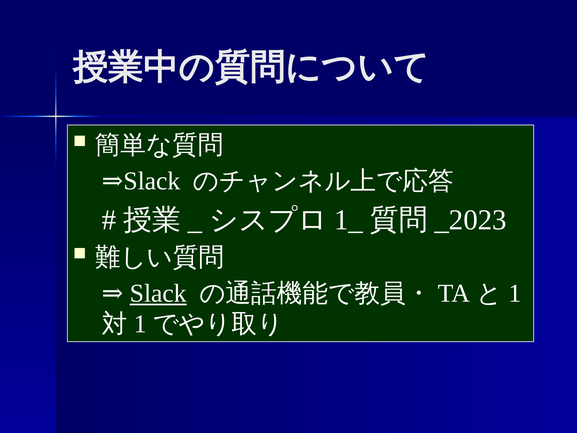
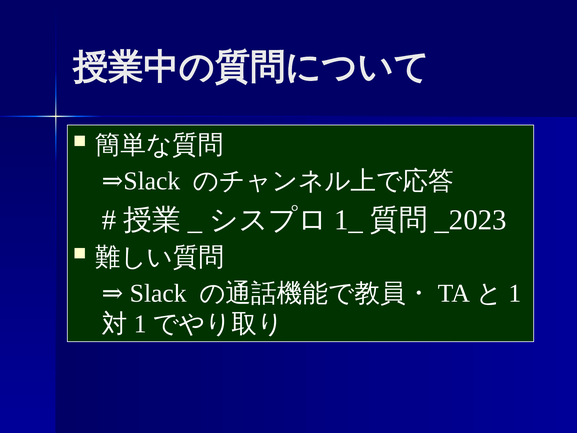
Slack underline: present -> none
